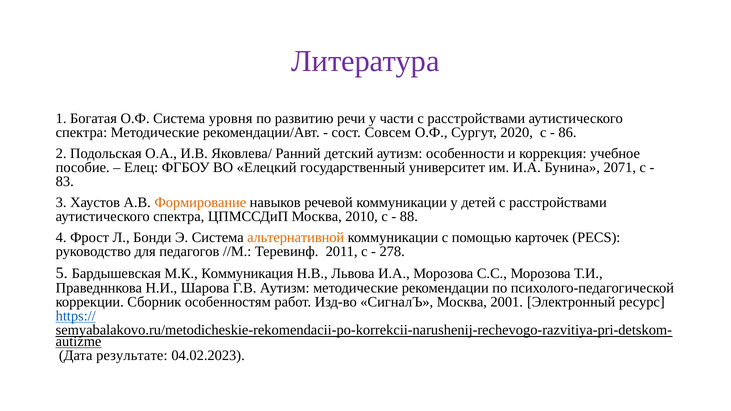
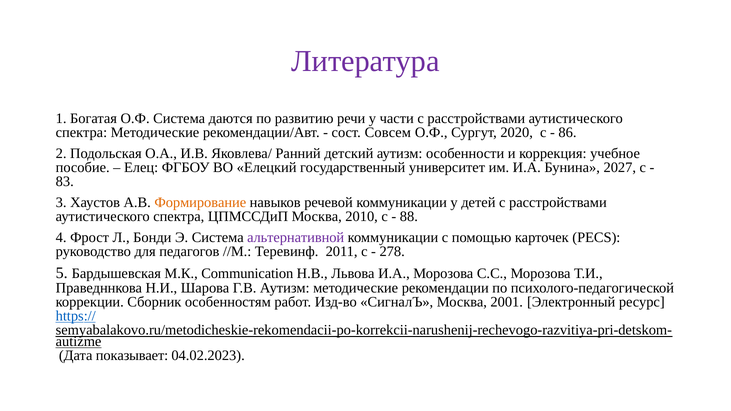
уровня: уровня -> даются
2071: 2071 -> 2027
альтернативной colour: orange -> purple
Коммуникация: Коммуникация -> Communication
результате: результате -> показывает
